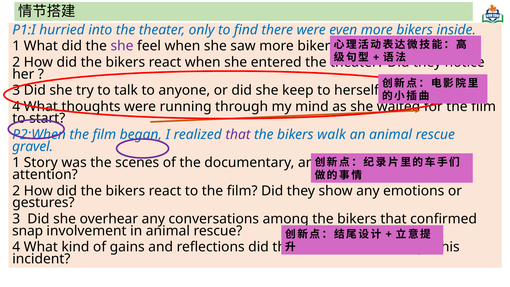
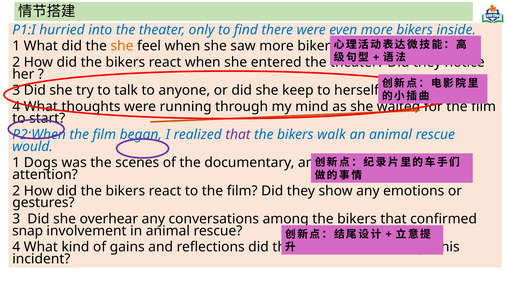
she at (122, 46) colour: purple -> orange
gravel: gravel -> would
Story: Story -> Dogs
